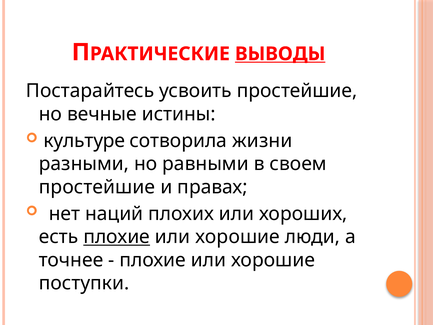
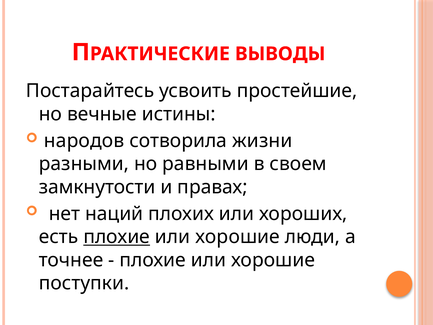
ВЫВОДЫ underline: present -> none
культуре: культуре -> народов
простейшие at (97, 187): простейшие -> замкнутости
